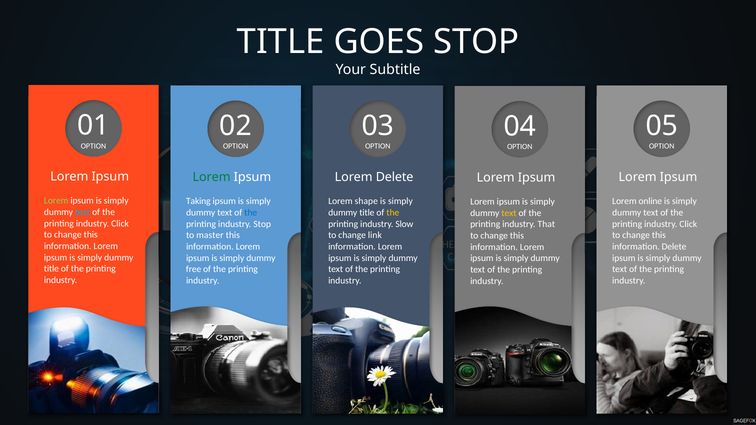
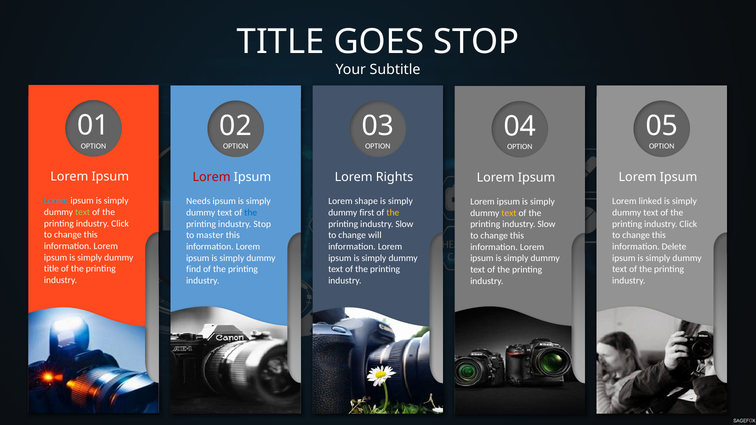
Lorem at (212, 177) colour: green -> red
Lorem Delete: Delete -> Rights
Lorem at (56, 201) colour: light green -> light blue
Taking: Taking -> Needs
online: online -> linked
text at (83, 212) colour: light blue -> light green
title at (367, 213): title -> first
That at (546, 225): That -> Slow
link: link -> will
free: free -> find
